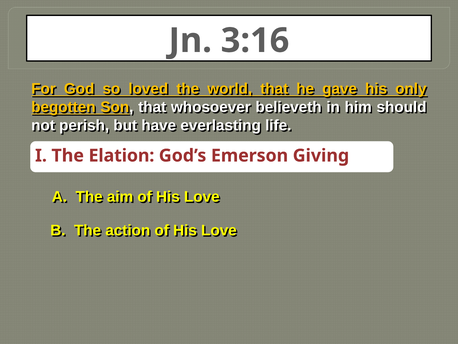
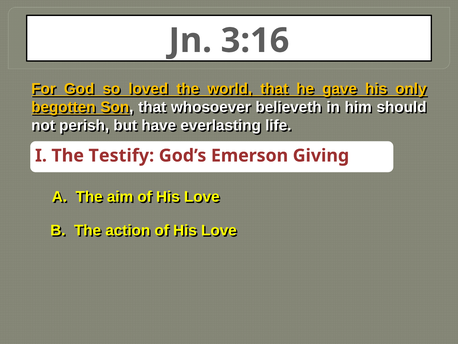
Elation: Elation -> Testify
